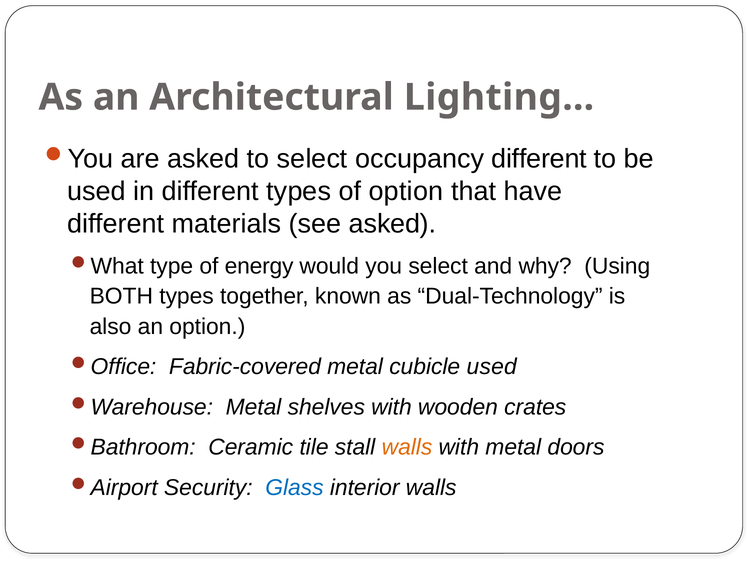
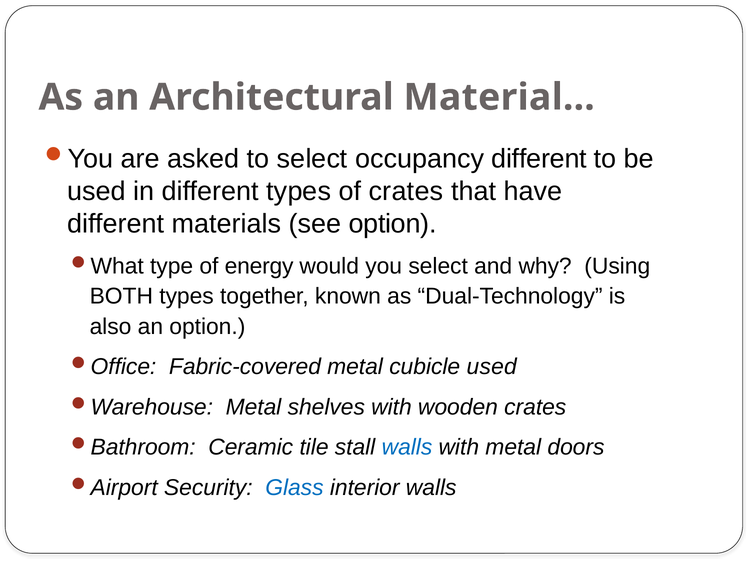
Lighting…: Lighting… -> Material…
of option: option -> crates
see asked: asked -> option
walls at (407, 447) colour: orange -> blue
